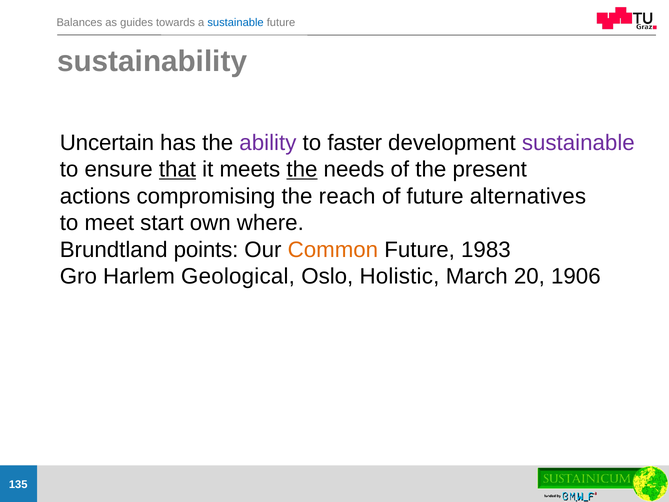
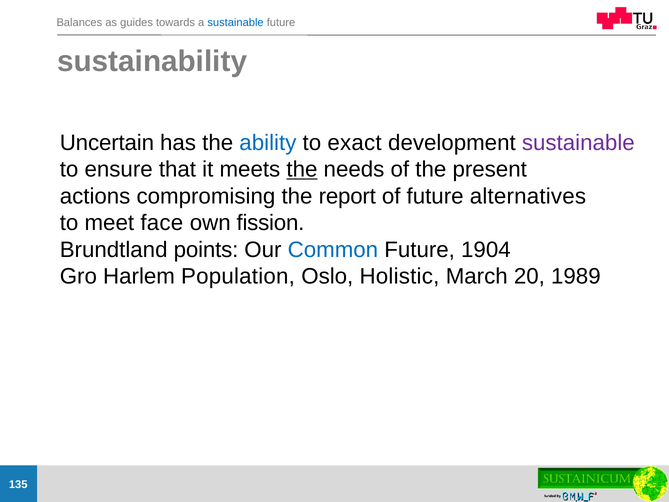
ability colour: purple -> blue
faster: faster -> exact
that underline: present -> none
reach: reach -> report
start: start -> face
where: where -> fission
Common colour: orange -> blue
1983: 1983 -> 1904
Geological: Geological -> Population
1906: 1906 -> 1989
